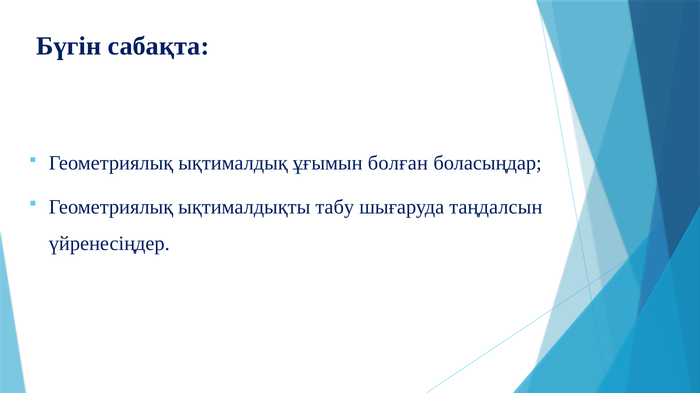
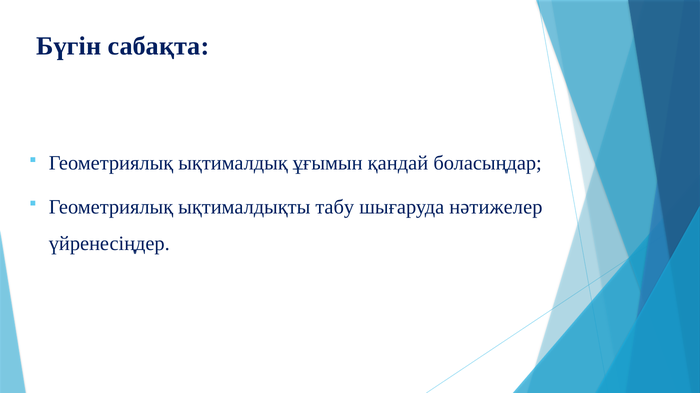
болған: болған -> қандай
таңдалсын: таңдалсын -> нәтижелер
